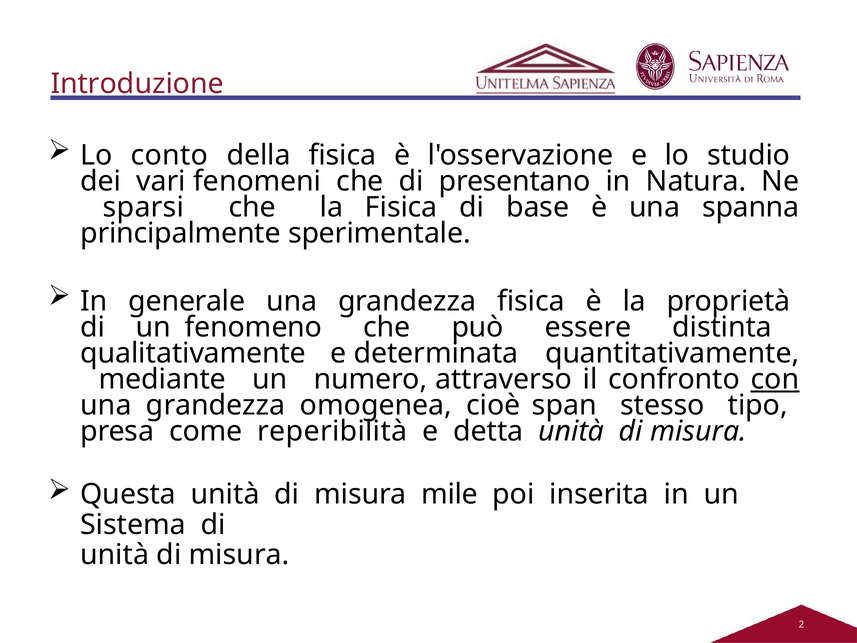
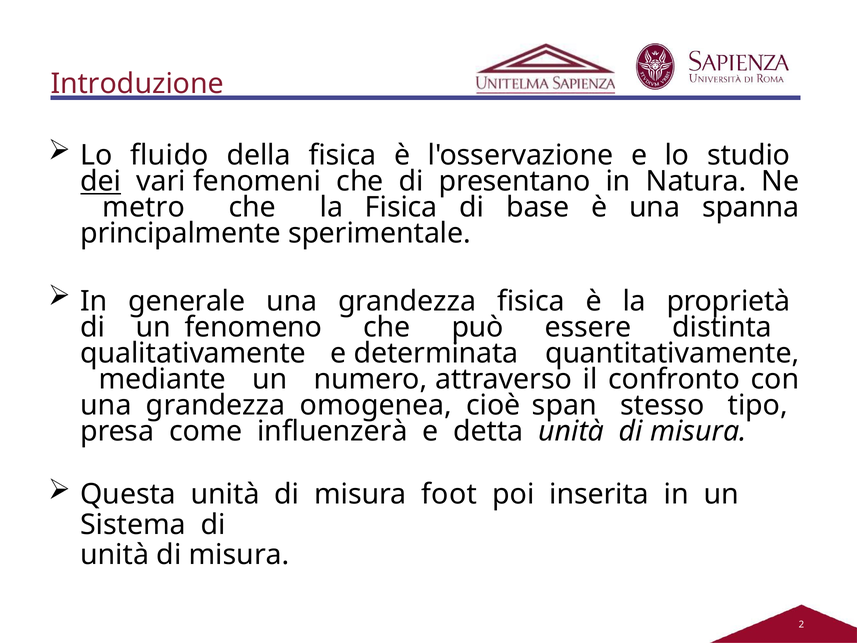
conto: conto -> fluido
dei underline: none -> present
sparsi: sparsi -> metro
con underline: present -> none
reperibilità: reperibilità -> influenzerà
mile: mile -> foot
